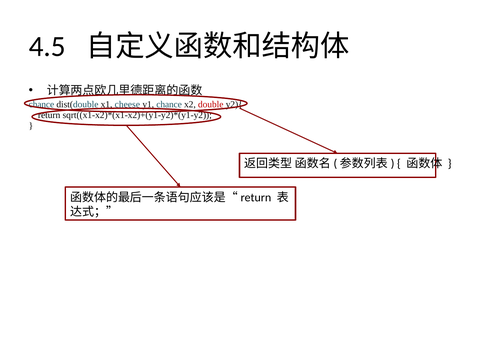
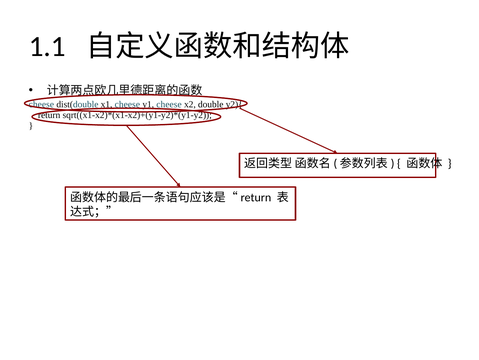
4.5: 4.5 -> 1.1
chance at (41, 104): chance -> cheese
y1 chance: chance -> cheese
double colour: red -> black
